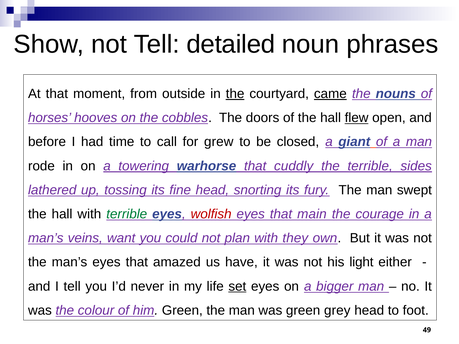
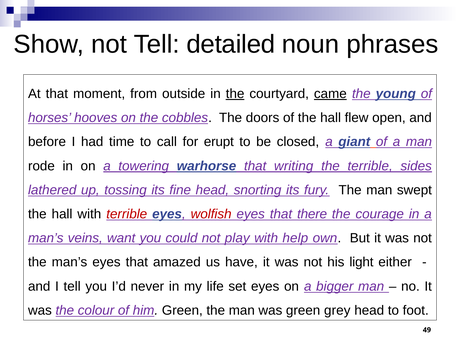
nouns: nouns -> young
flew underline: present -> none
grew: grew -> erupt
cuddly: cuddly -> writing
terrible at (127, 214) colour: green -> red
main: main -> there
plan: plan -> play
they: they -> help
set underline: present -> none
